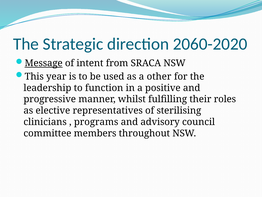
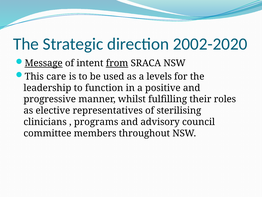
2060-2020: 2060-2020 -> 2002-2020
from underline: none -> present
year: year -> care
other: other -> levels
